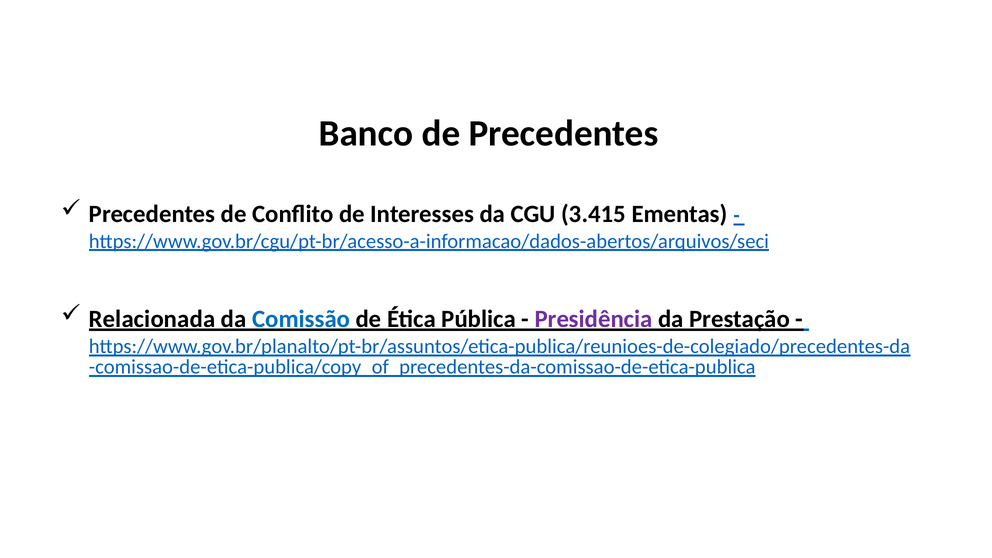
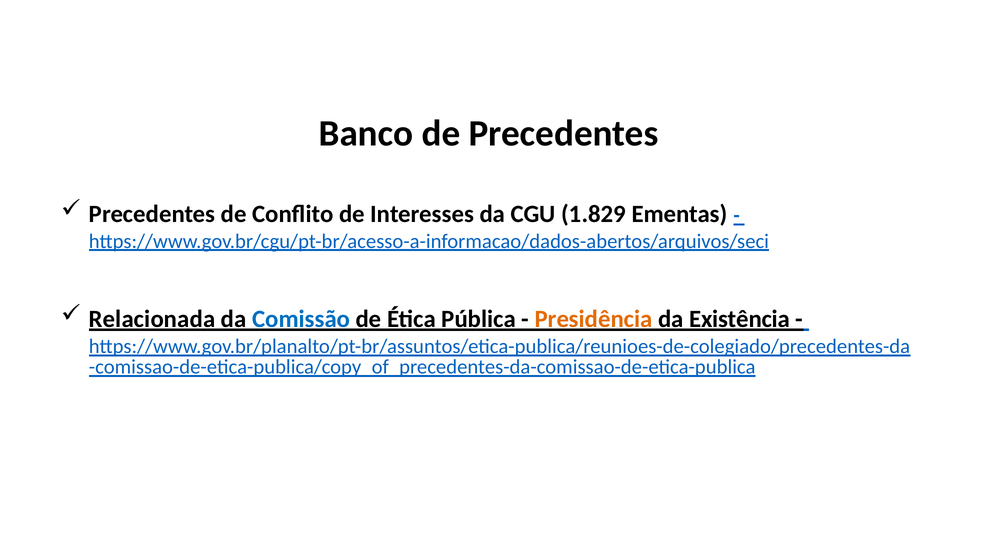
3.415: 3.415 -> 1.829
Presidência colour: purple -> orange
Prestação: Prestação -> Existência
